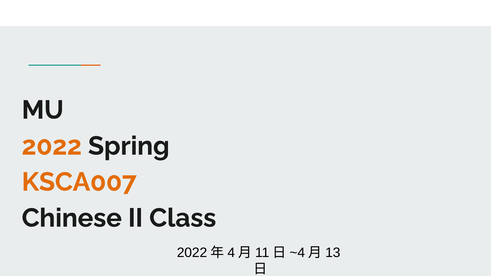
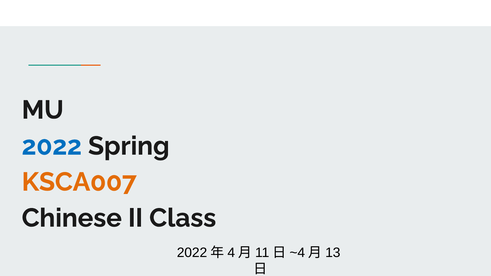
2022 colour: orange -> blue
